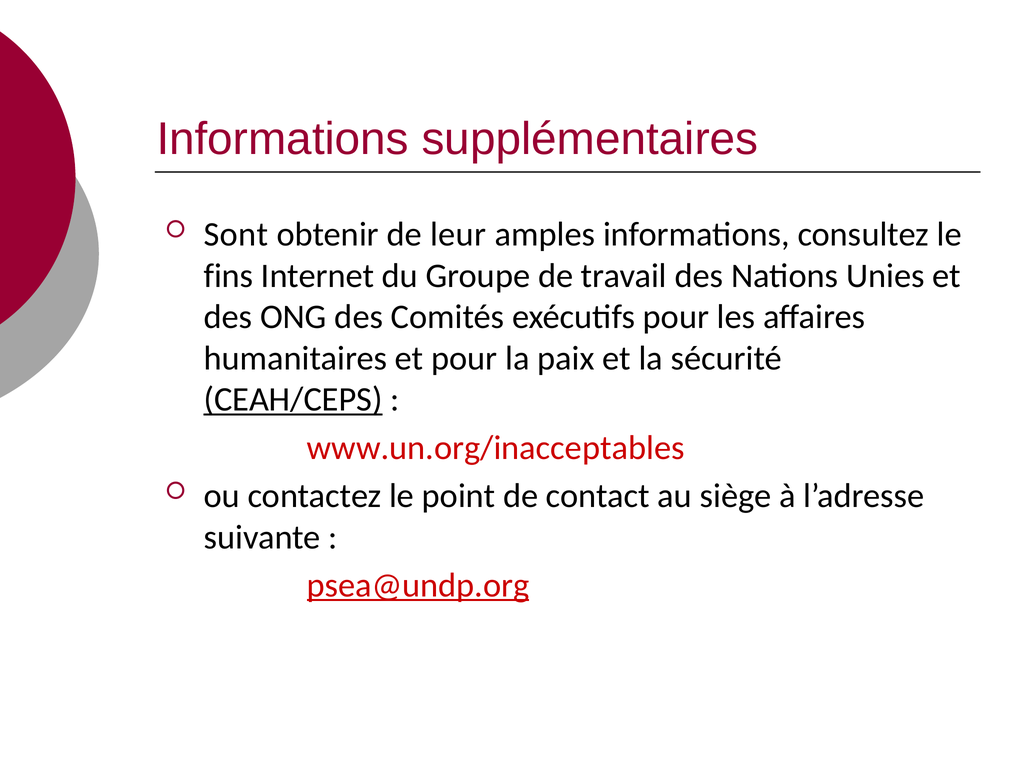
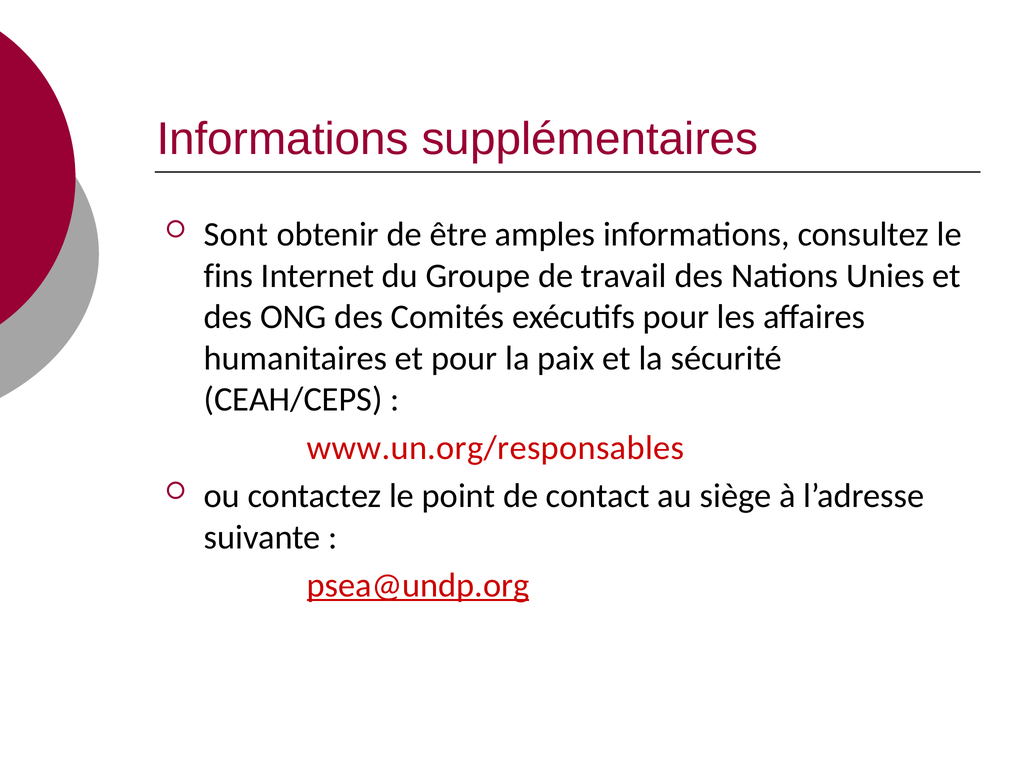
leur: leur -> être
CEAH/CEPS underline: present -> none
www.un.org/inacceptables: www.un.org/inacceptables -> www.un.org/responsables
